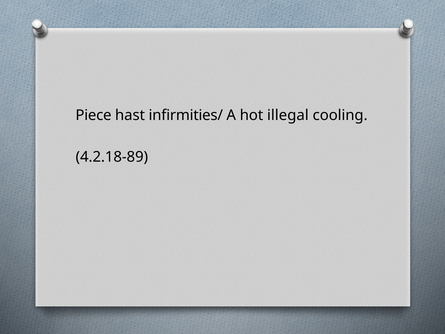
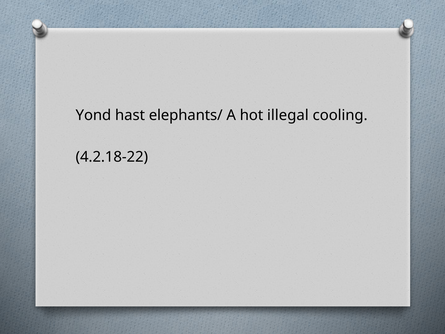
Piece: Piece -> Yond
infirmities/: infirmities/ -> elephants/
4.2.18-89: 4.2.18-89 -> 4.2.18-22
